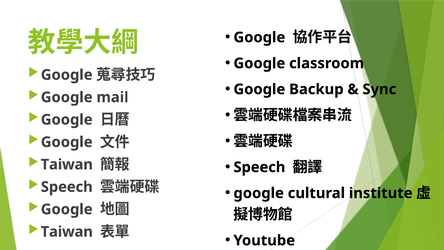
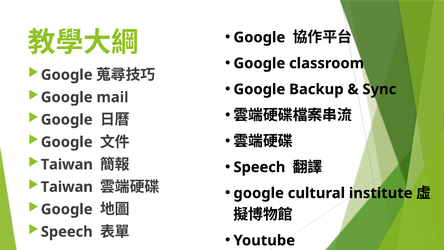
Speech at (67, 187): Speech -> Taiwan
Taiwan at (67, 232): Taiwan -> Speech
